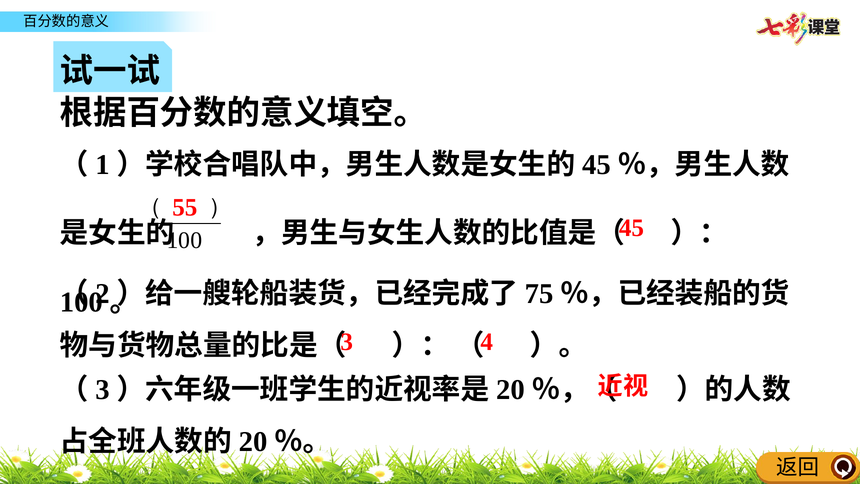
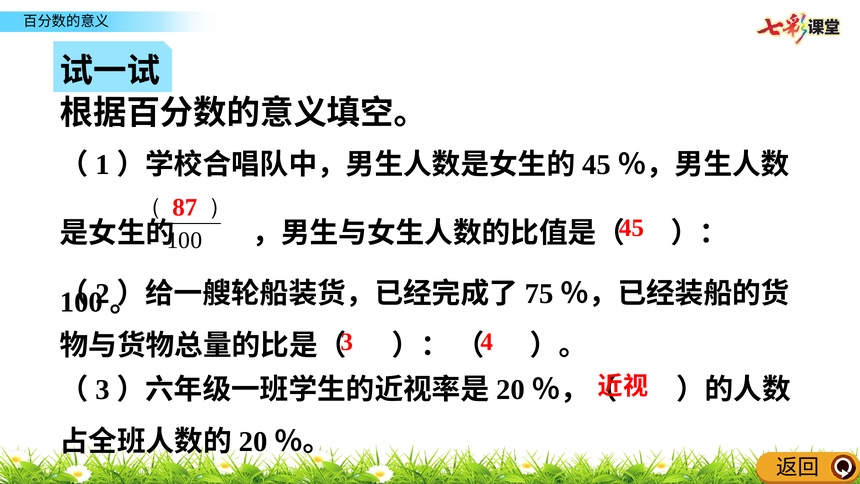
55: 55 -> 87
